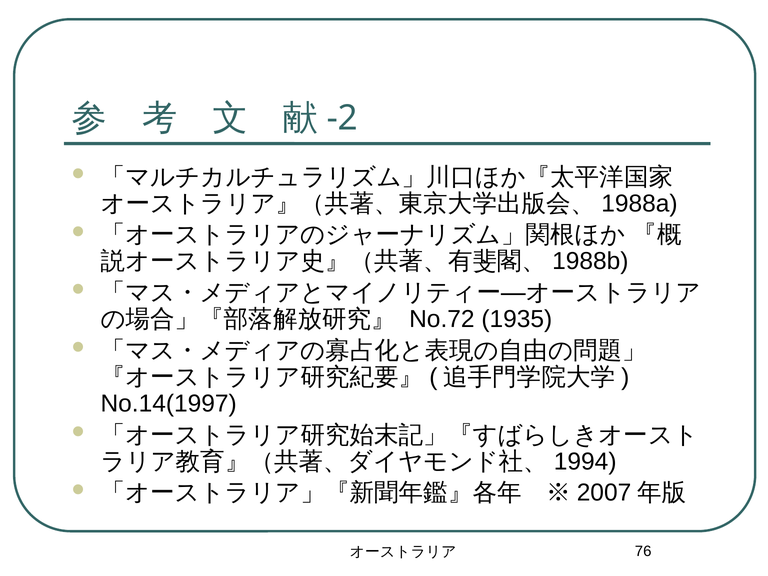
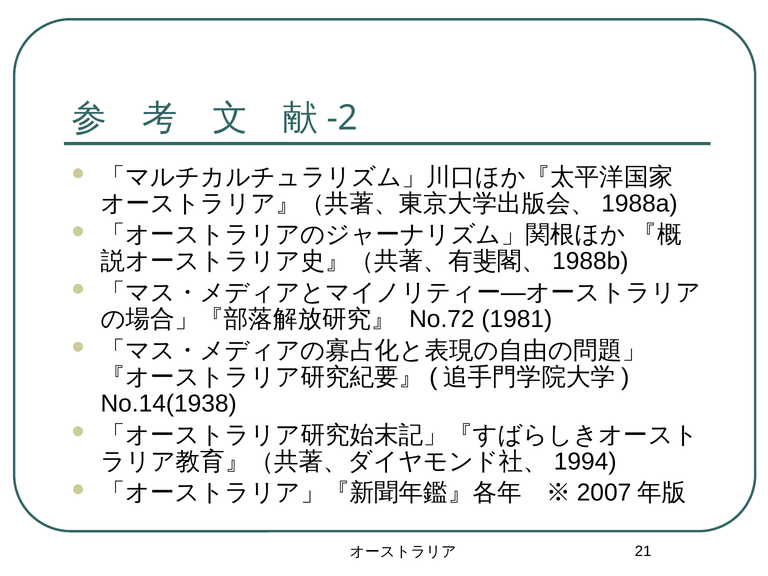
1935: 1935 -> 1981
No.14(1997: No.14(1997 -> No.14(1938
76: 76 -> 21
